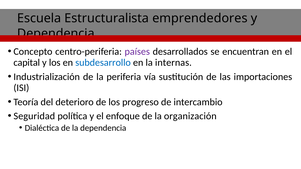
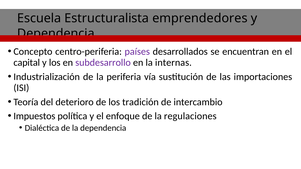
subdesarrollo colour: blue -> purple
progreso: progreso -> tradición
Seguridad: Seguridad -> Impuestos
organización: organización -> regulaciones
